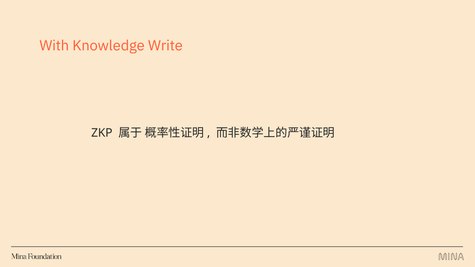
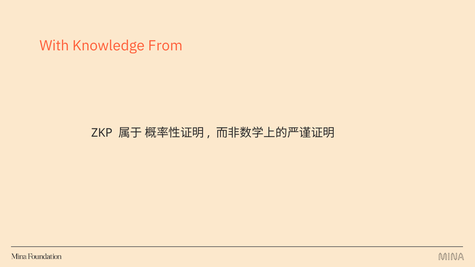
Write: Write -> From
